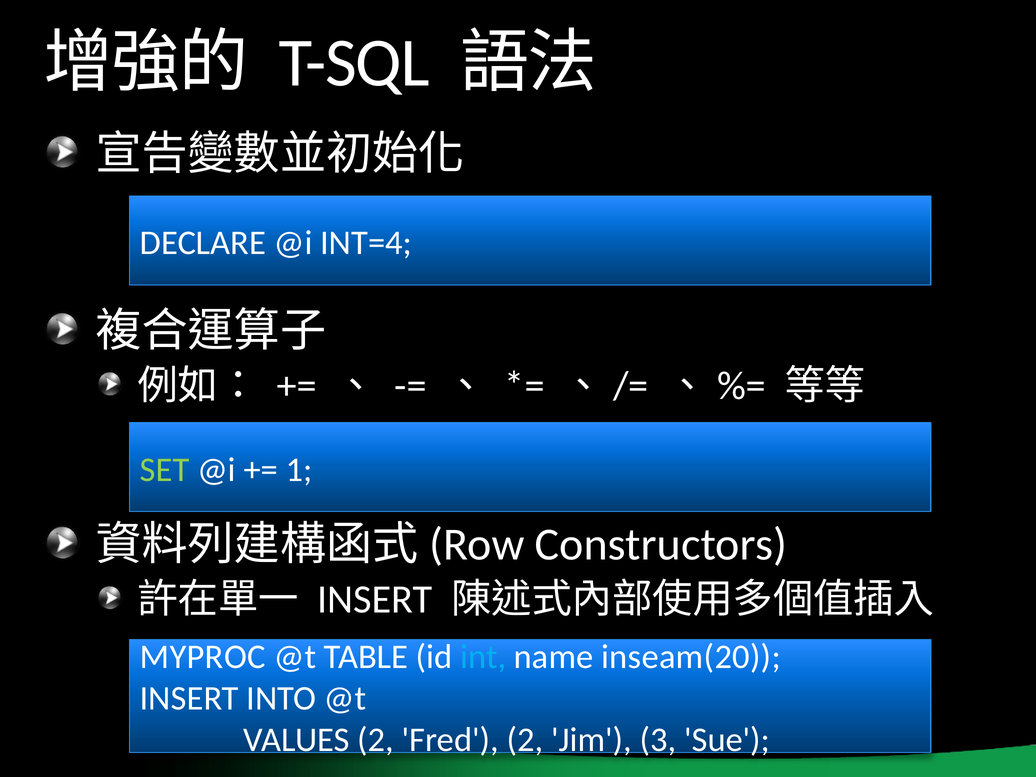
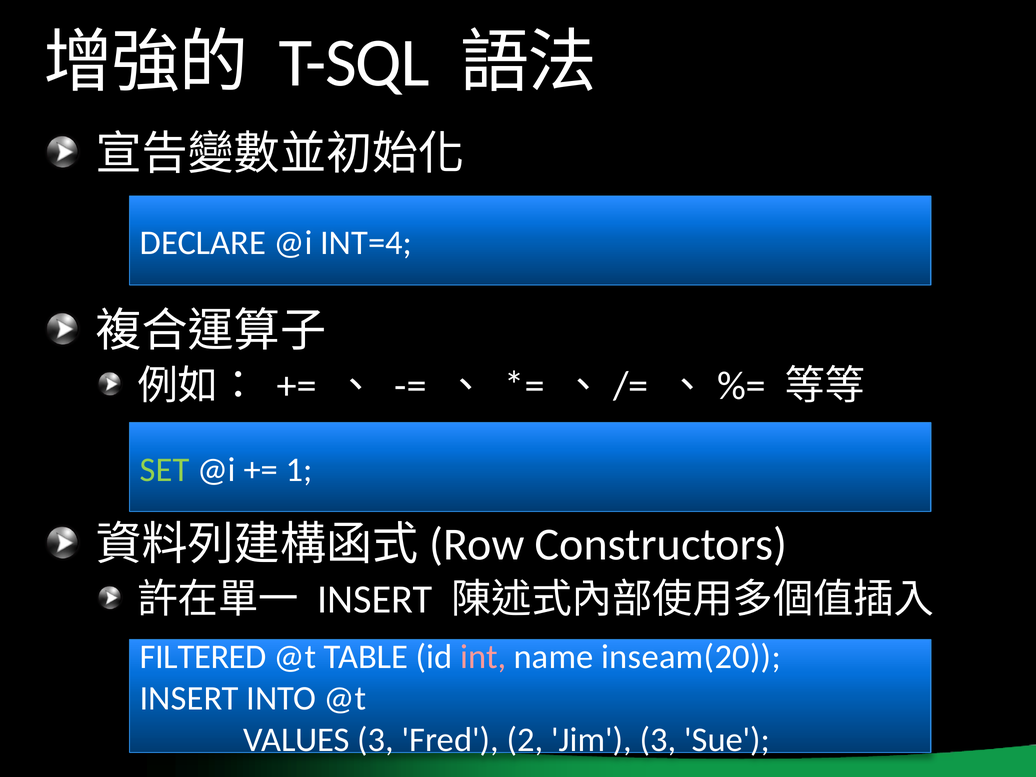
MYPROC: MYPROC -> FILTERED
int colour: light blue -> pink
VALUES 2: 2 -> 3
